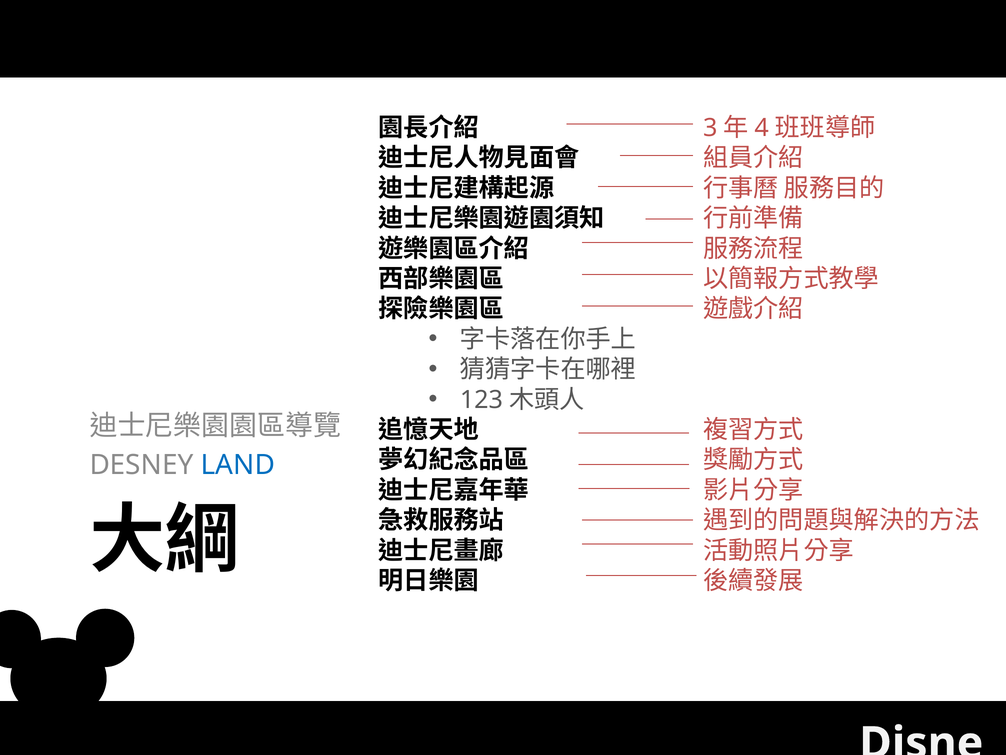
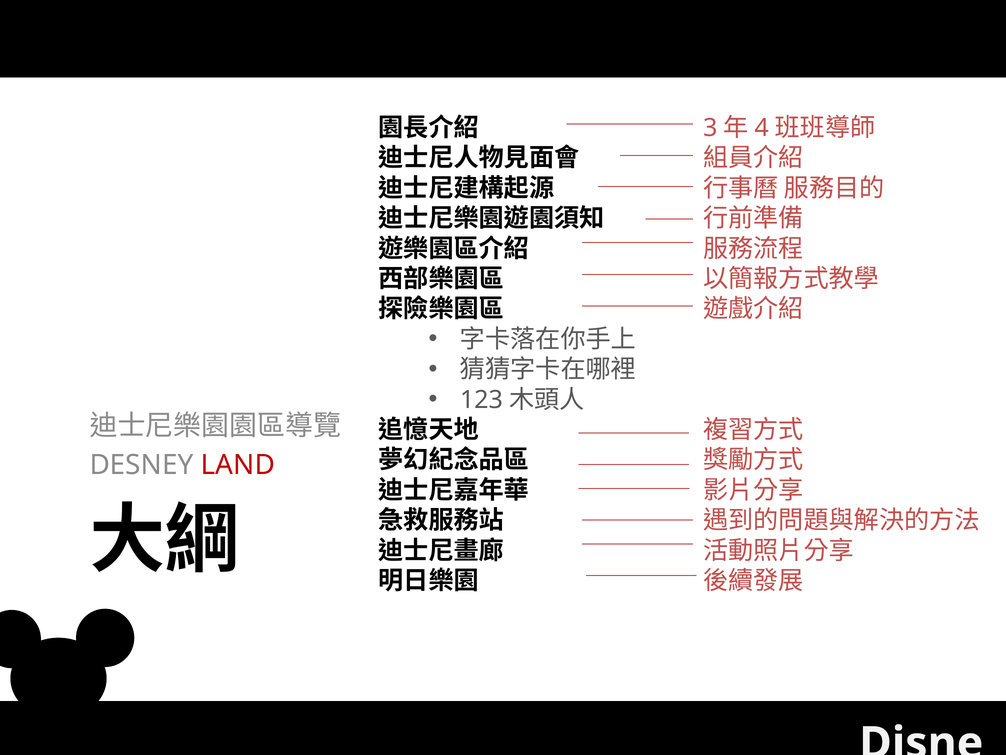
LAND colour: blue -> red
